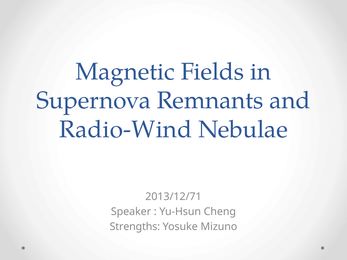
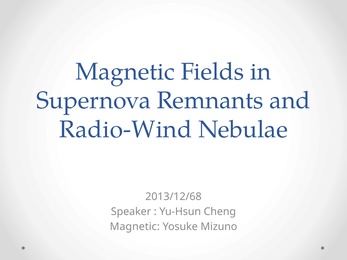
2013/12/71: 2013/12/71 -> 2013/12/68
Strengths at (135, 227): Strengths -> Magnetic
